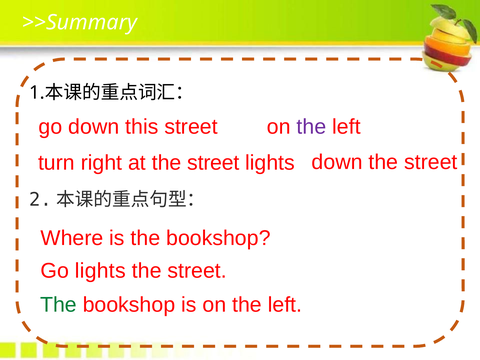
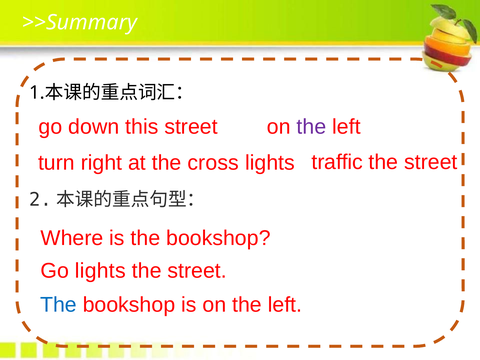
down at (337, 162): down -> traffic
at the street: street -> cross
The at (58, 305) colour: green -> blue
